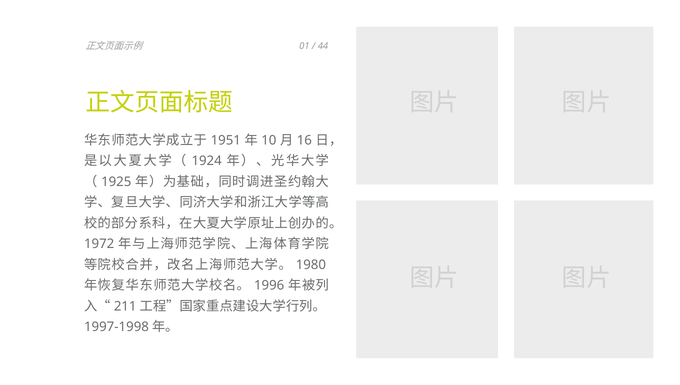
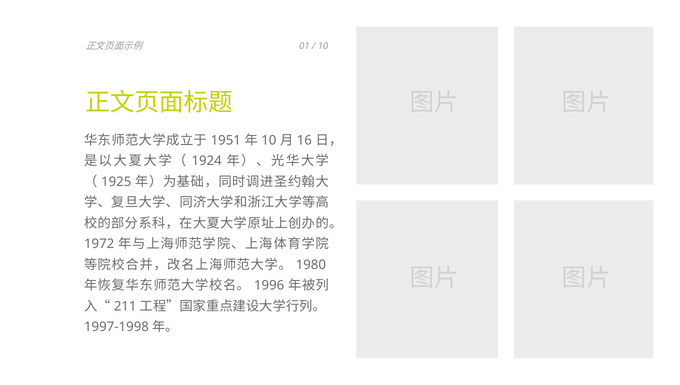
44 at (323, 46): 44 -> 10
